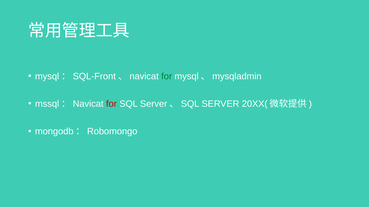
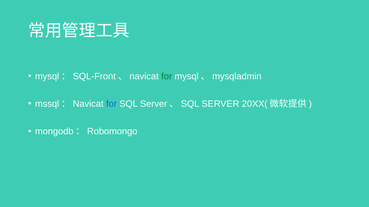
for at (111, 104) colour: red -> blue
